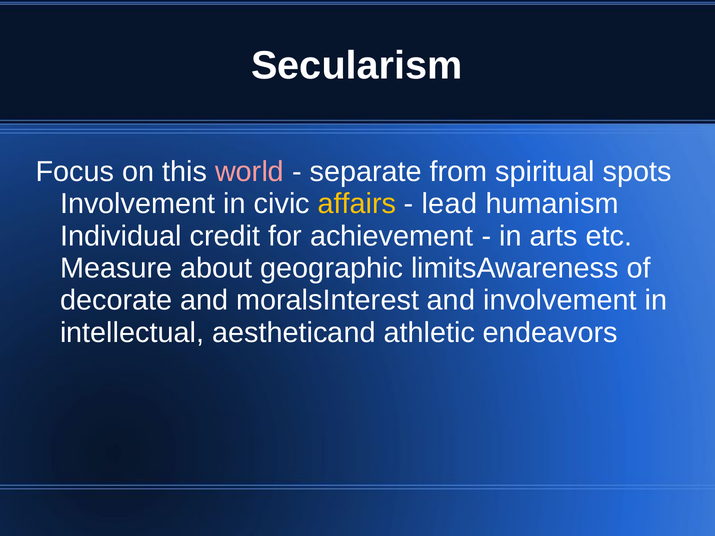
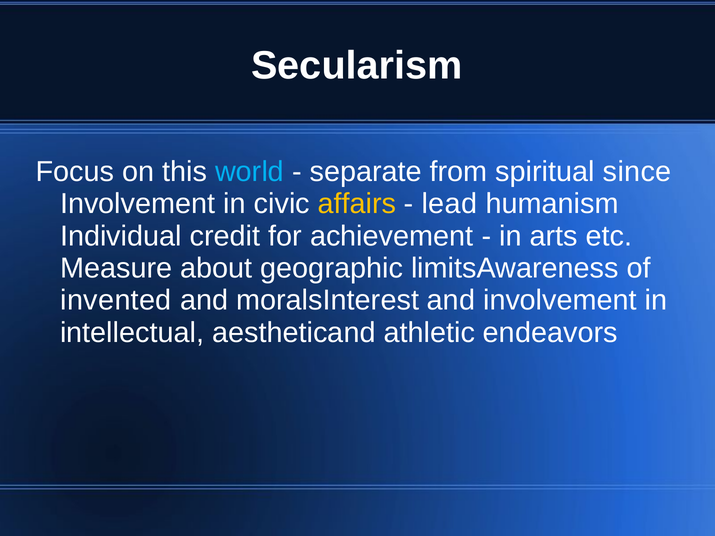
world colour: pink -> light blue
spots: spots -> since
decorate: decorate -> invented
